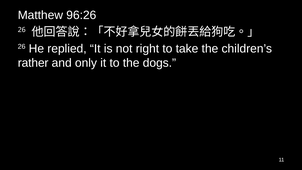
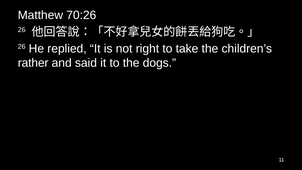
96:26: 96:26 -> 70:26
only: only -> said
